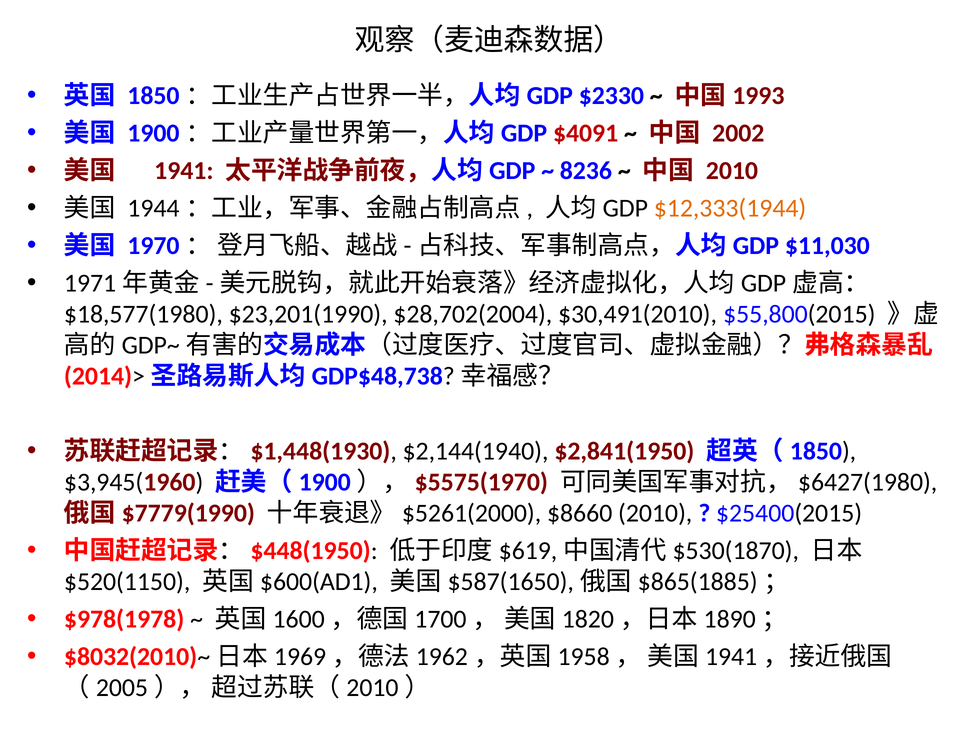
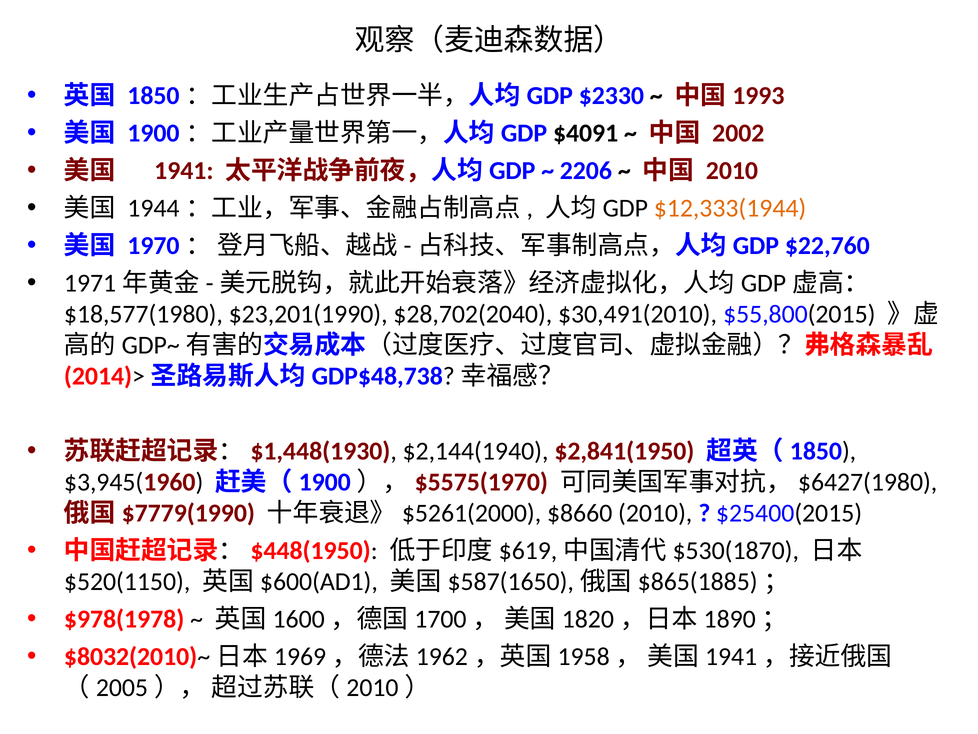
$4091 colour: red -> black
8236: 8236 -> 2206
$11,030: $11,030 -> $22,760
$28,702(2004: $28,702(2004 -> $28,702(2040
